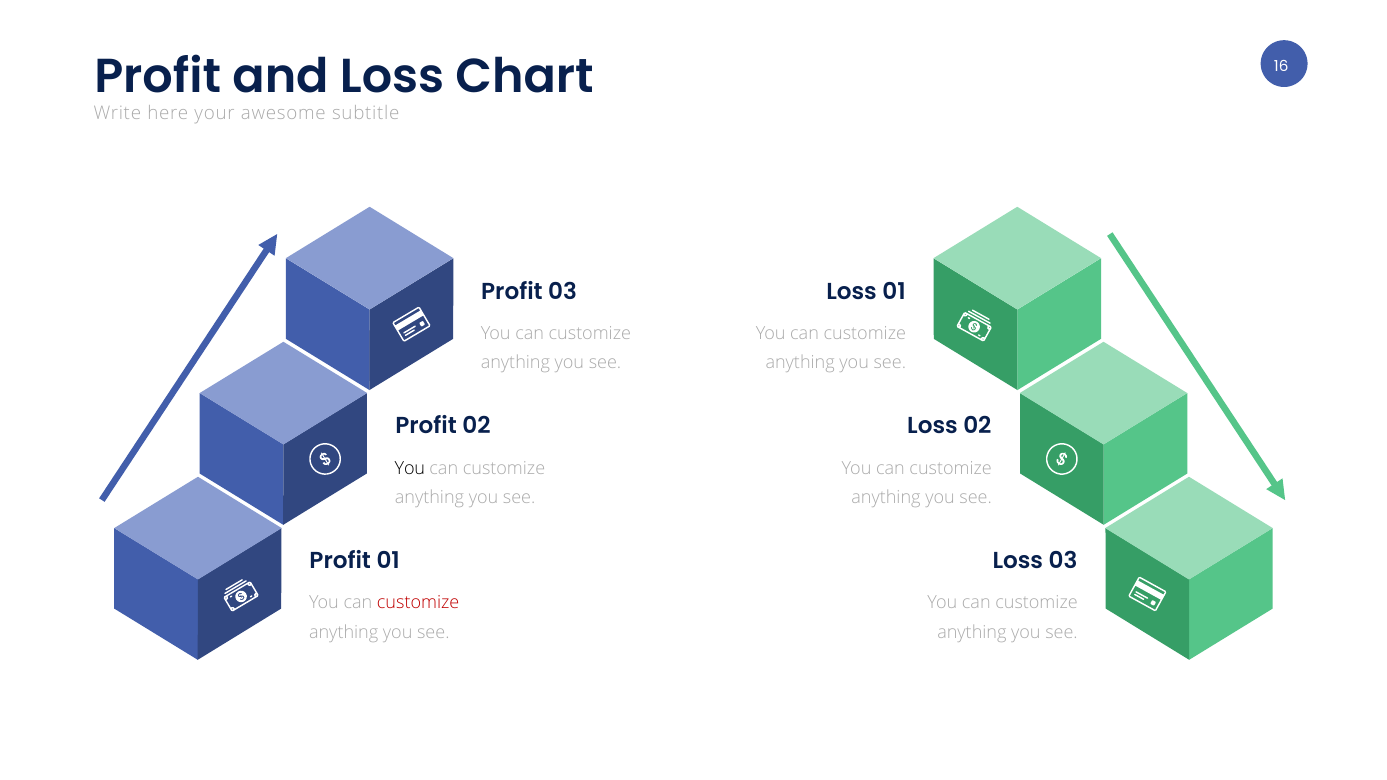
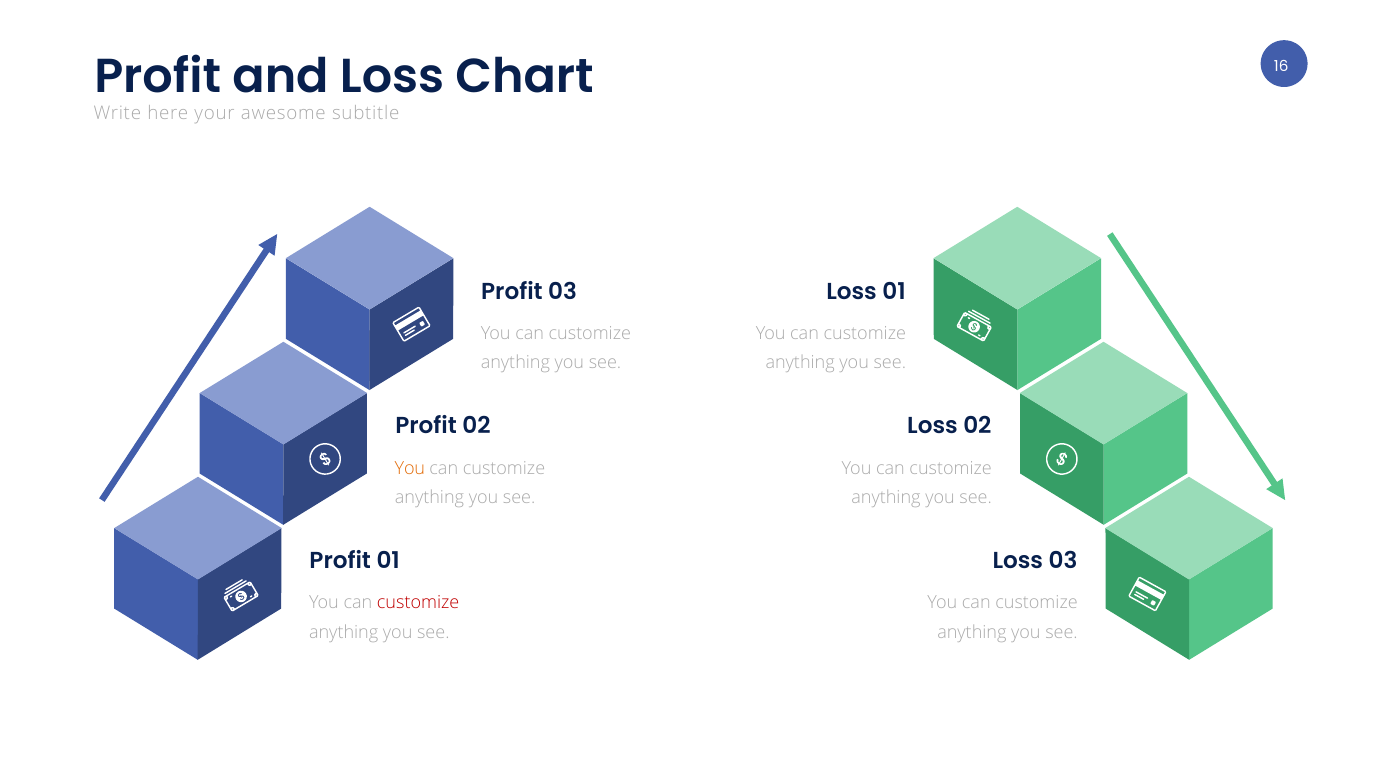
You at (410, 468) colour: black -> orange
